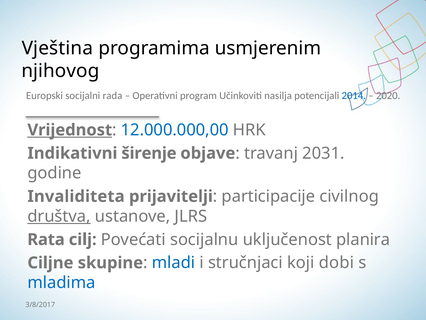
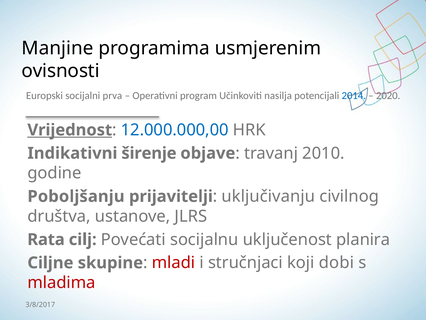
Vještina: Vještina -> Manjine
njihovog: njihovog -> ovisnosti
rada: rada -> prva
2031: 2031 -> 2010
Invaliditeta: Invaliditeta -> Poboljšanju
participacije: participacije -> uključivanju
društva underline: present -> none
mladi colour: blue -> red
mladima colour: blue -> red
